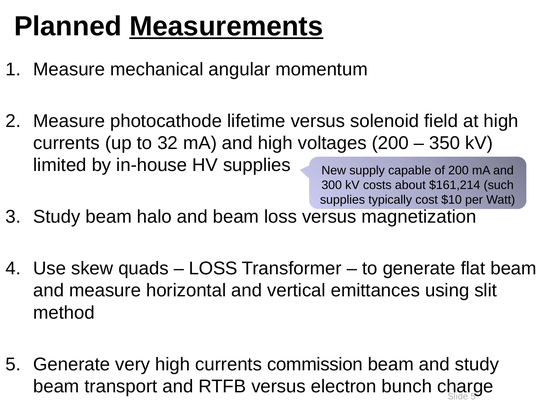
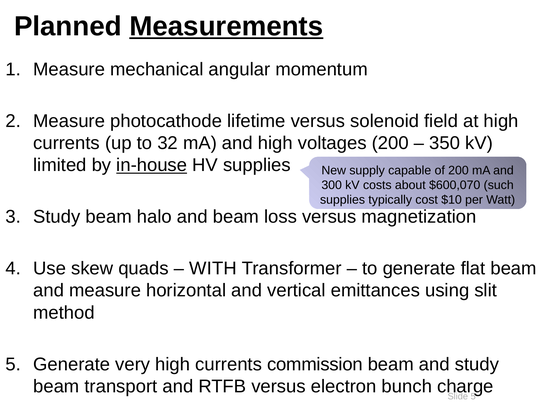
in-house underline: none -> present
$161,214: $161,214 -> $600,070
LOSS at (213, 269): LOSS -> WITH
